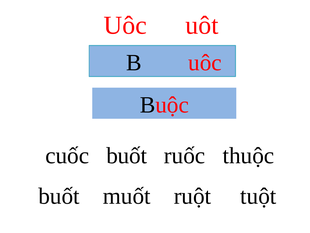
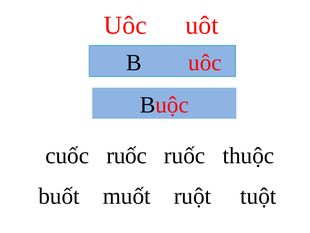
cuốc buốt: buốt -> ruốc
